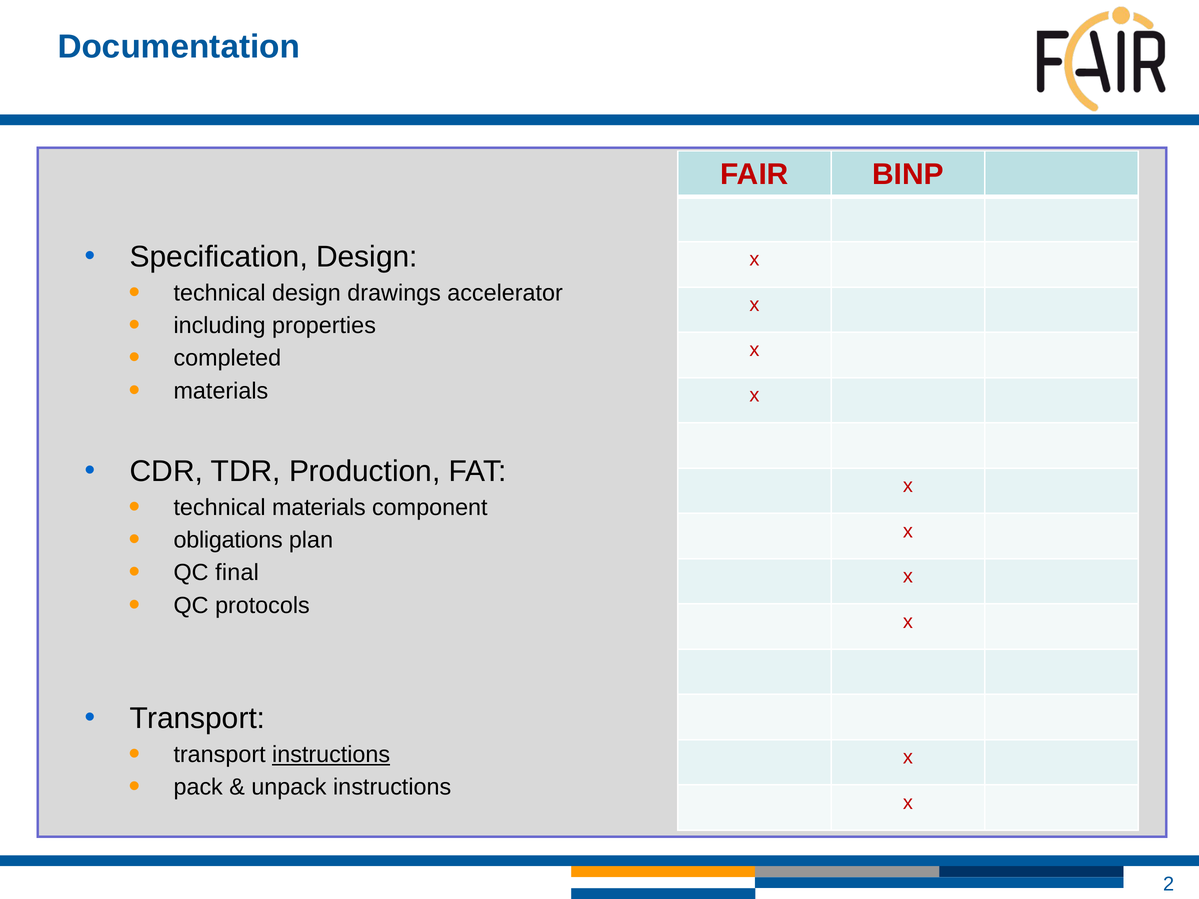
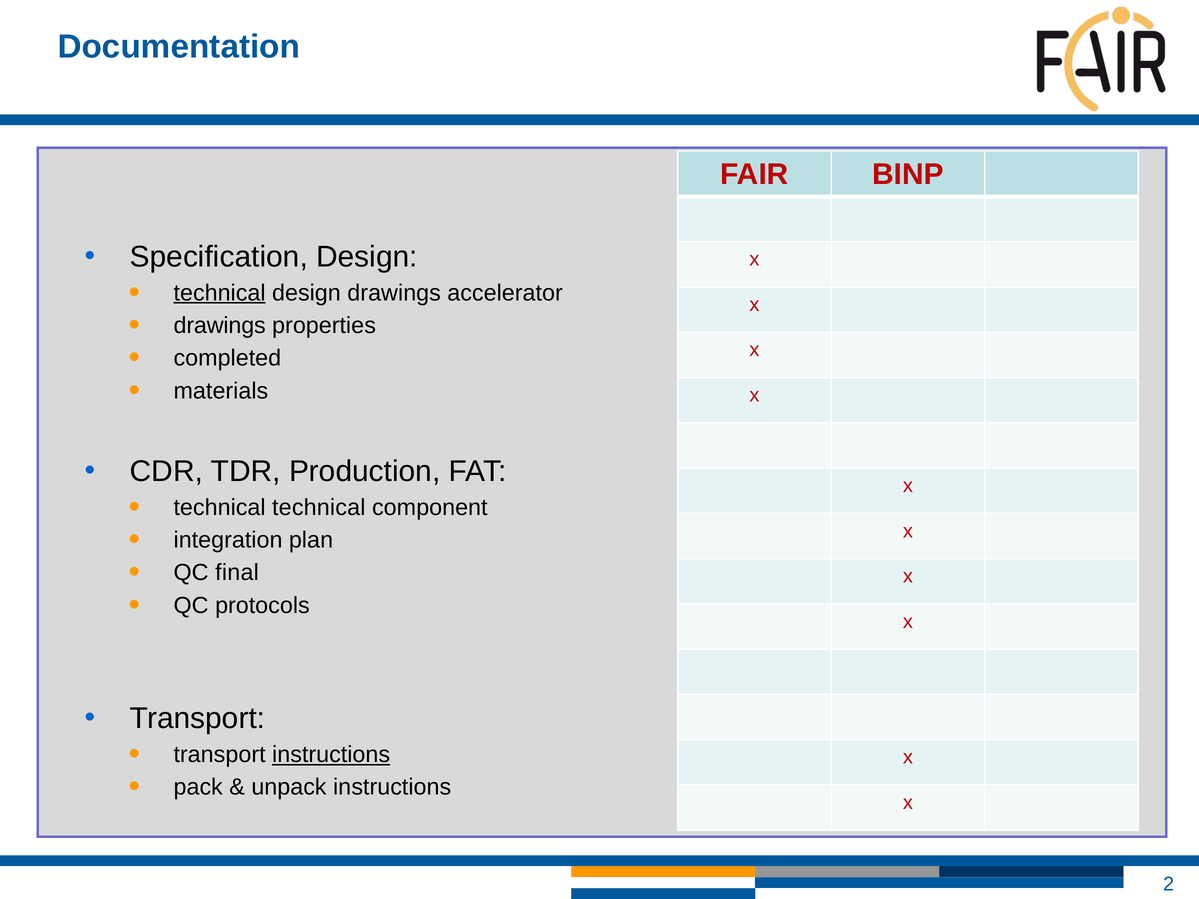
technical at (220, 293) underline: none -> present
including at (220, 326): including -> drawings
technical materials: materials -> technical
obligations: obligations -> integration
